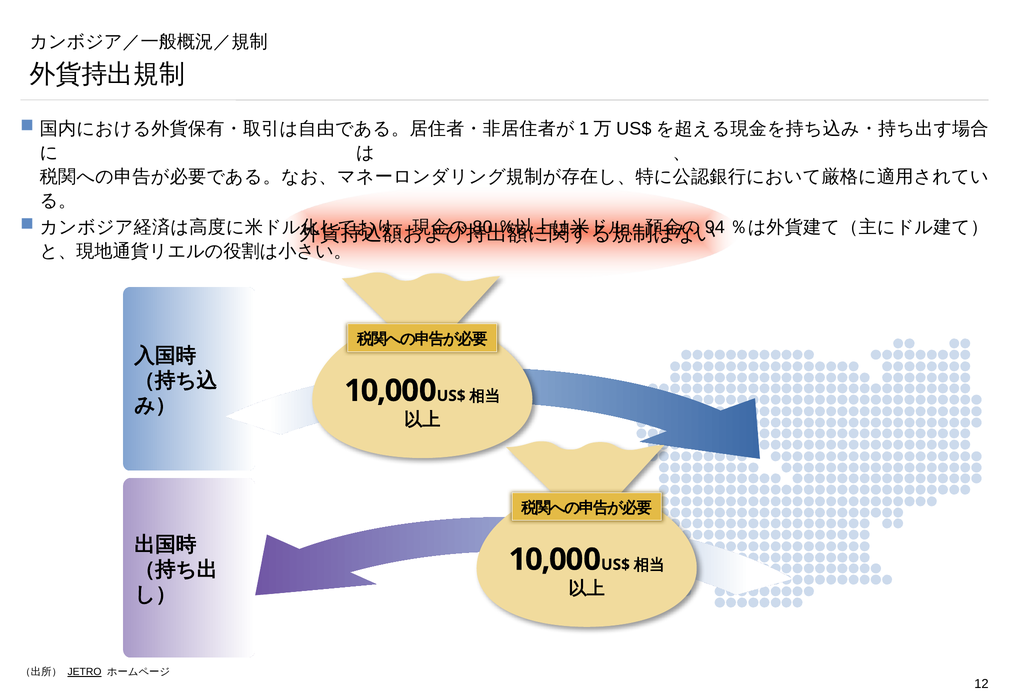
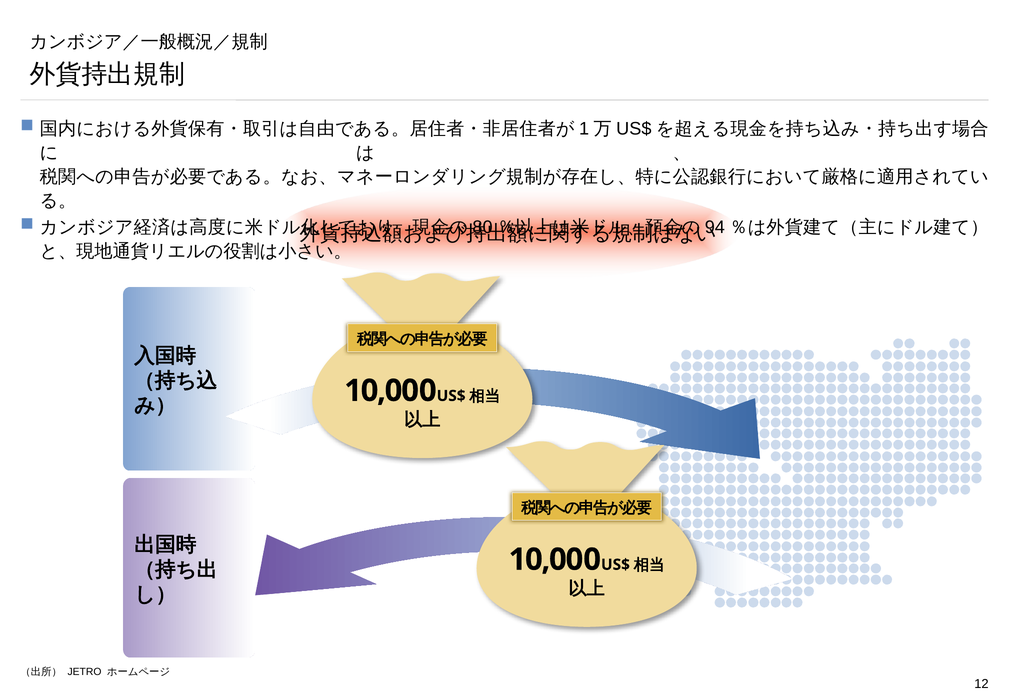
JETRO underline: present -> none
